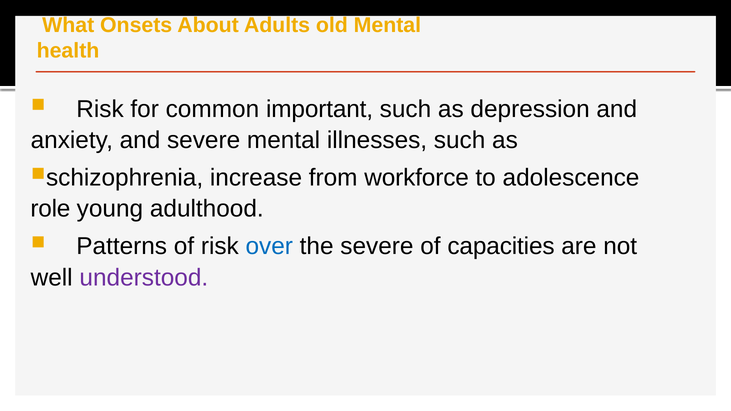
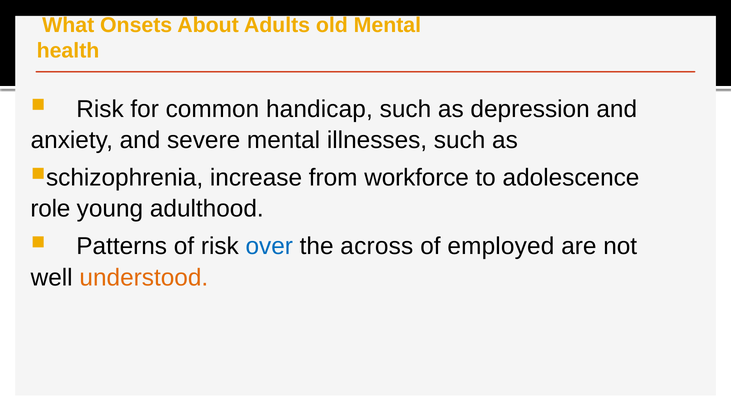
important: important -> handicap
the severe: severe -> across
capacities: capacities -> employed
understood colour: purple -> orange
